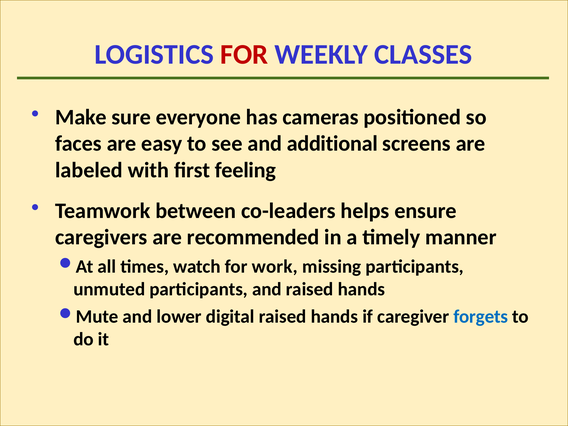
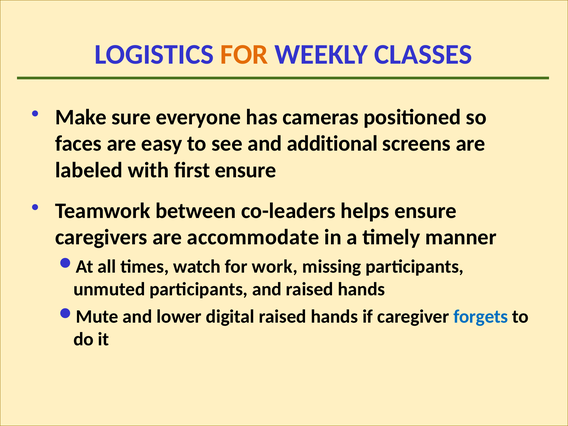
FOR at (244, 55) colour: red -> orange
first feeling: feeling -> ensure
recommended: recommended -> accommodate
